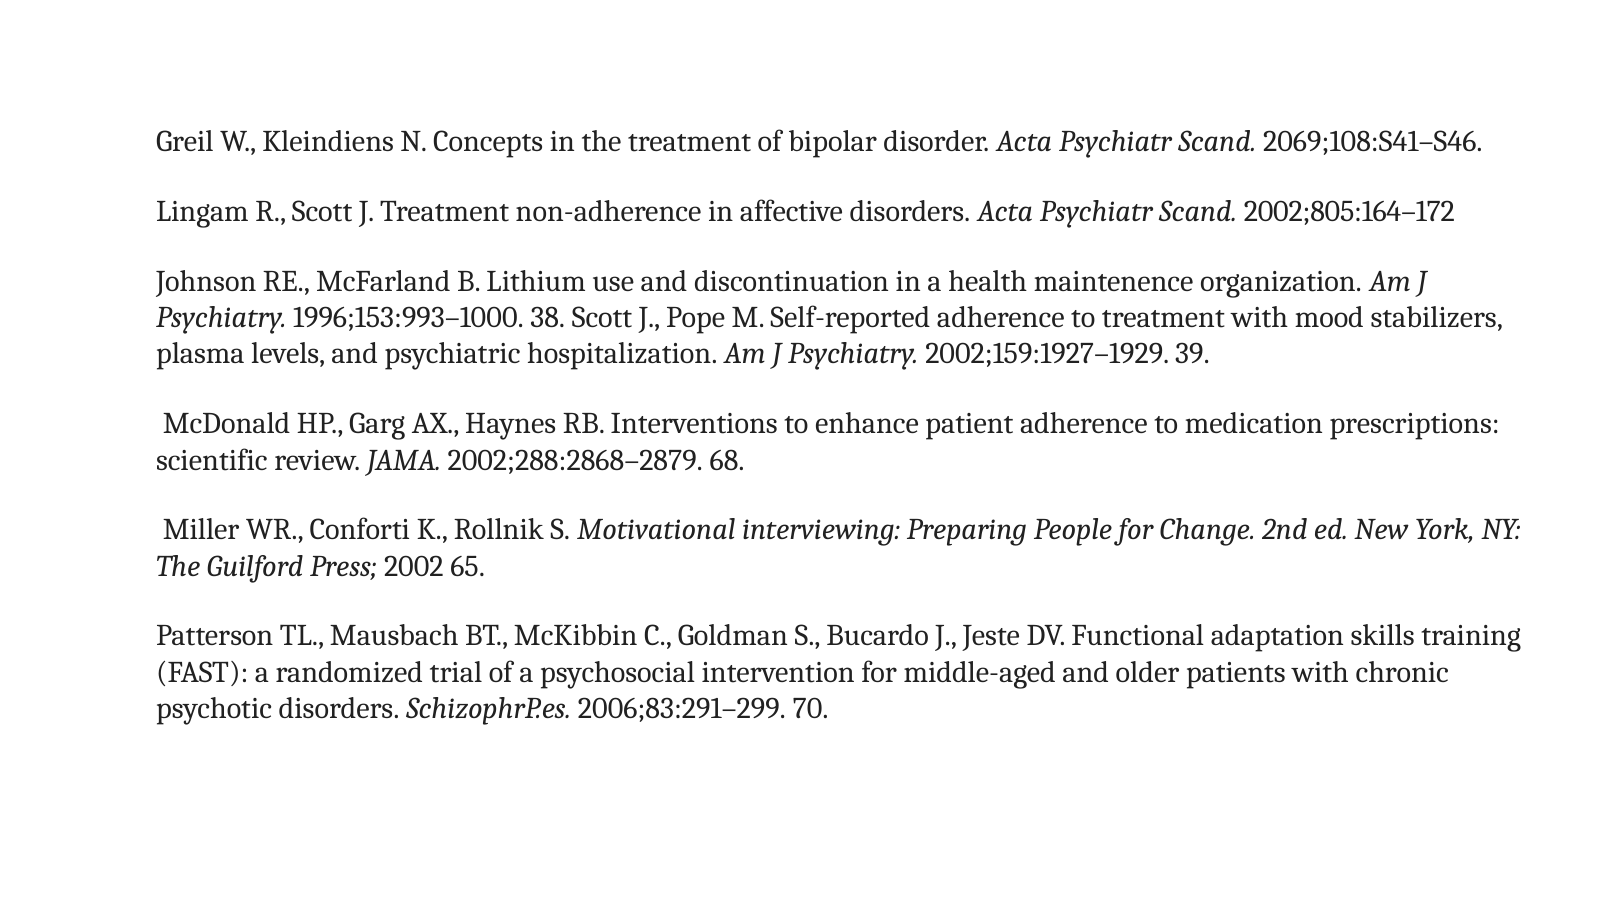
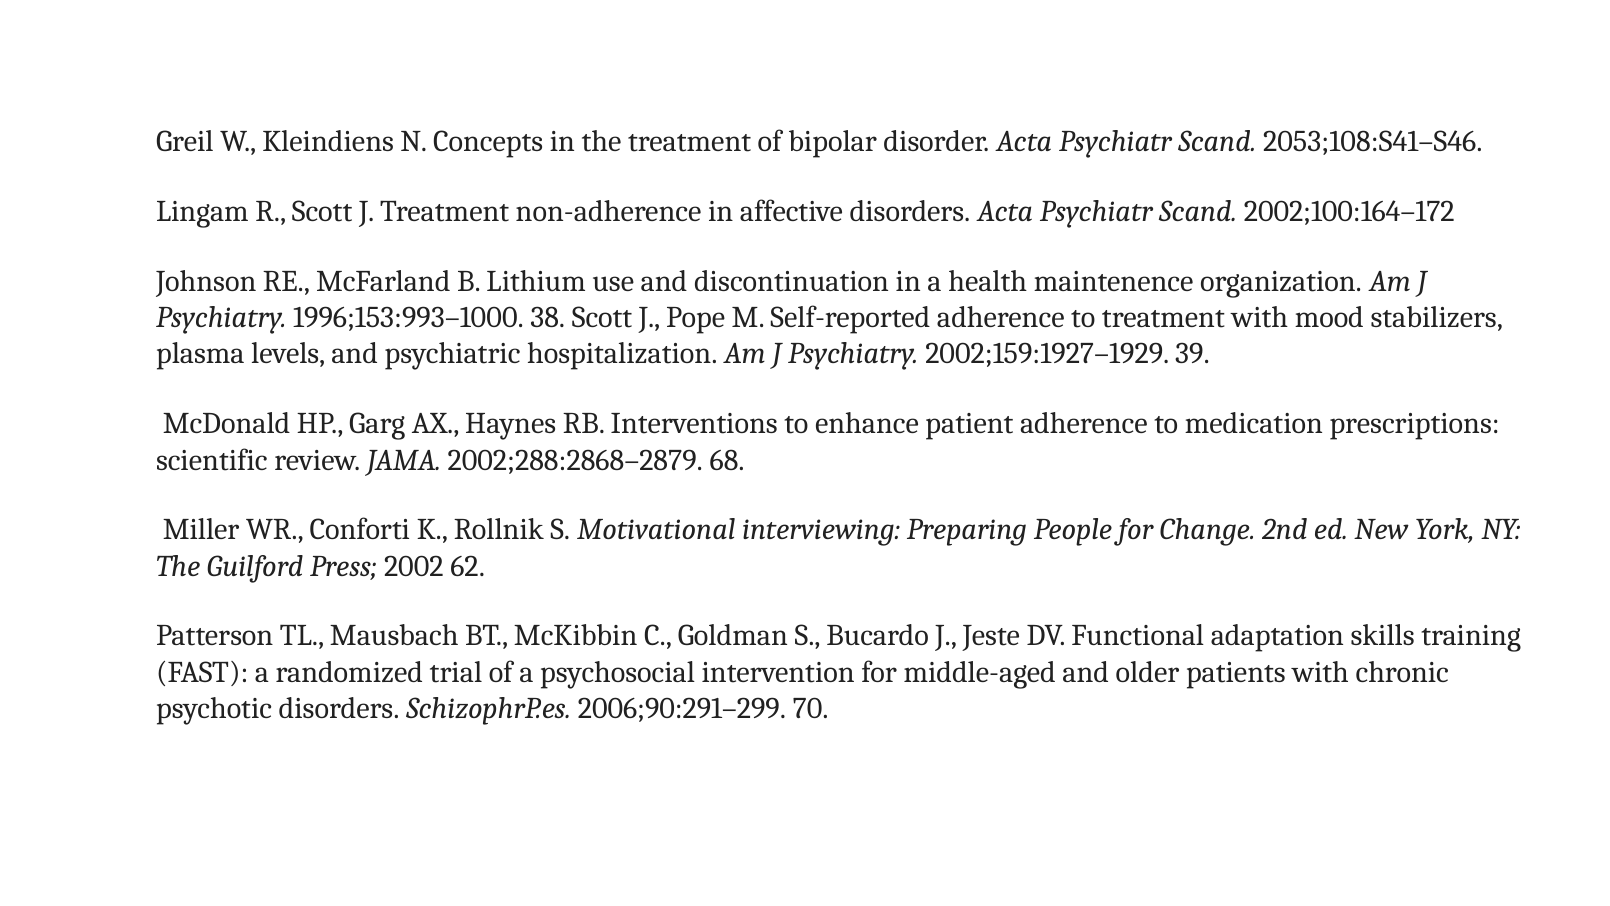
2069;108:S41–S46: 2069;108:S41–S46 -> 2053;108:S41–S46
2002;805:164–172: 2002;805:164–172 -> 2002;100:164–172
65: 65 -> 62
2006;83:291–299: 2006;83:291–299 -> 2006;90:291–299
